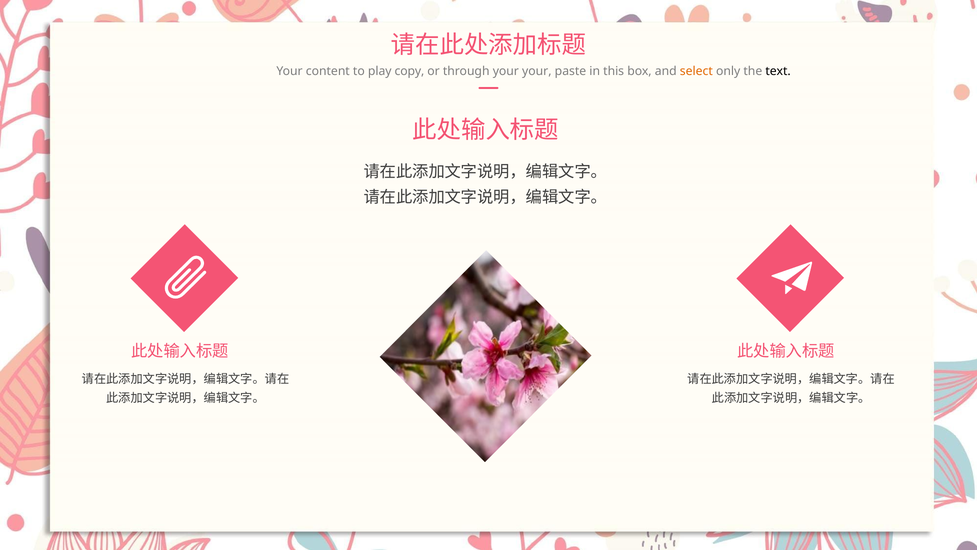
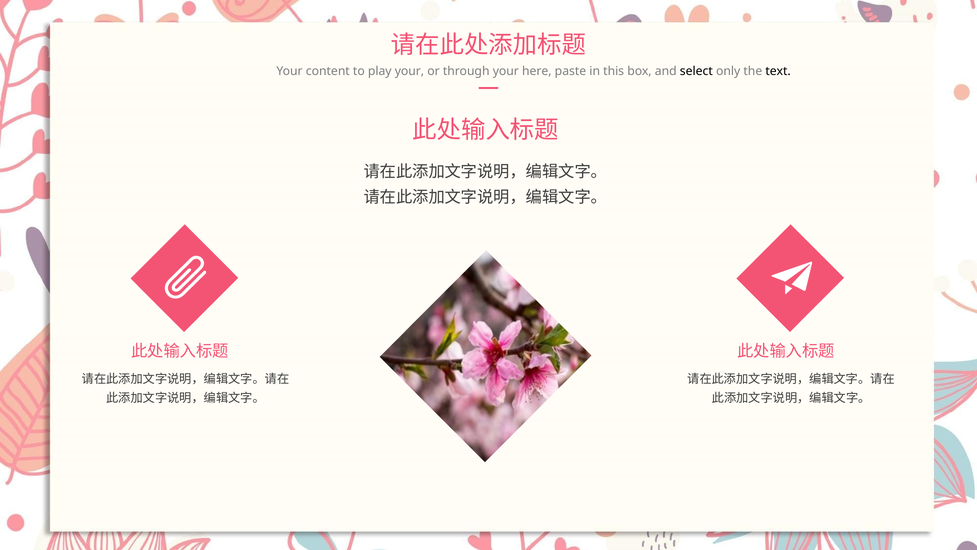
play copy: copy -> your
your your: your -> here
select colour: orange -> black
